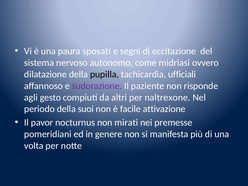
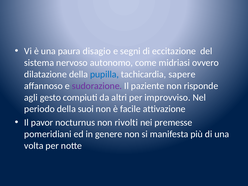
sposati: sposati -> disagio
pupilla colour: black -> blue
ufficiali: ufficiali -> sapere
naltrexone: naltrexone -> improvviso
mirati: mirati -> rivolti
